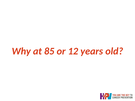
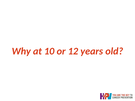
85: 85 -> 10
